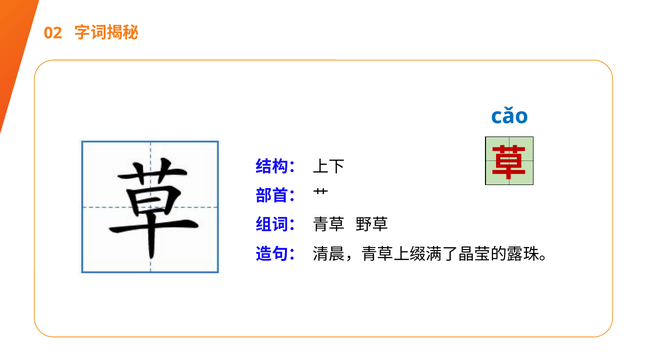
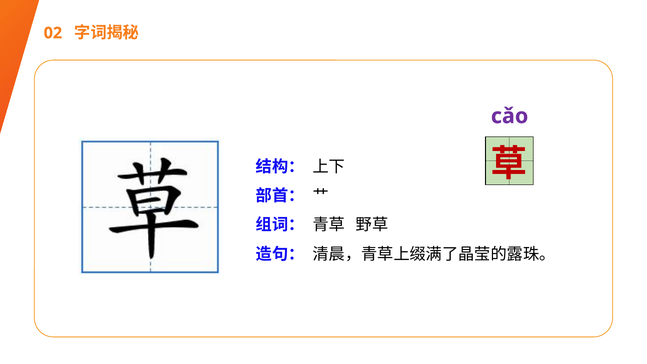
cǎo colour: blue -> purple
